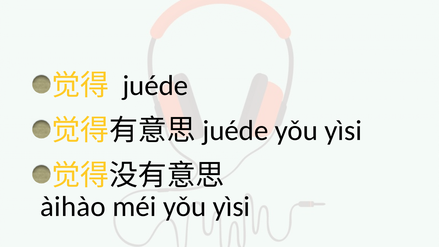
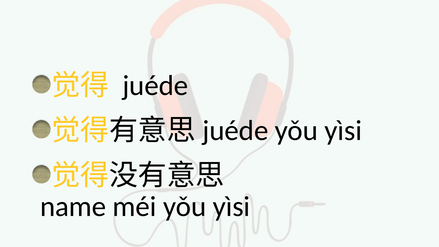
àihào: àihào -> name
